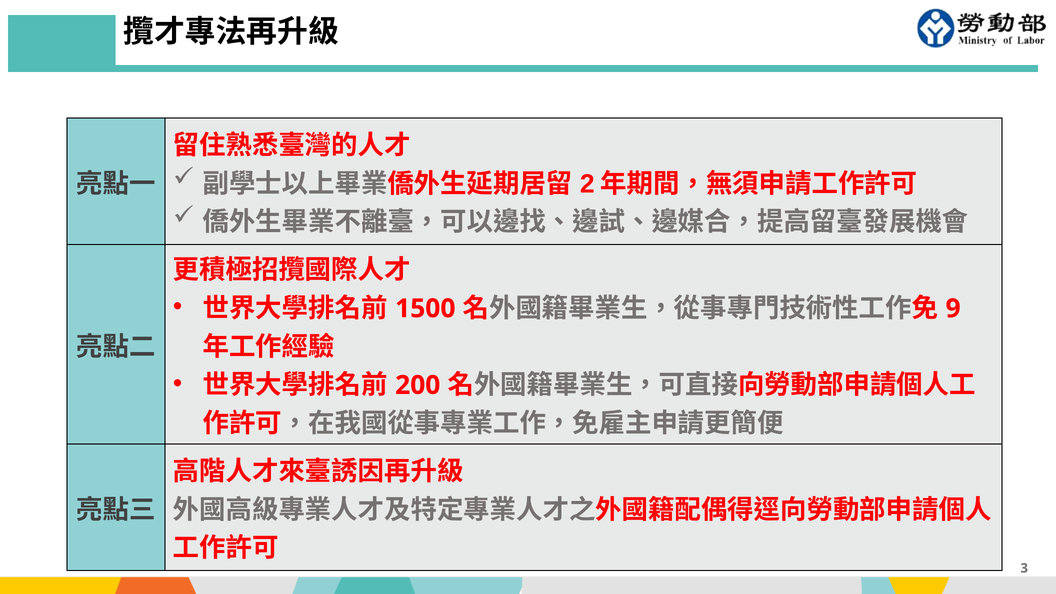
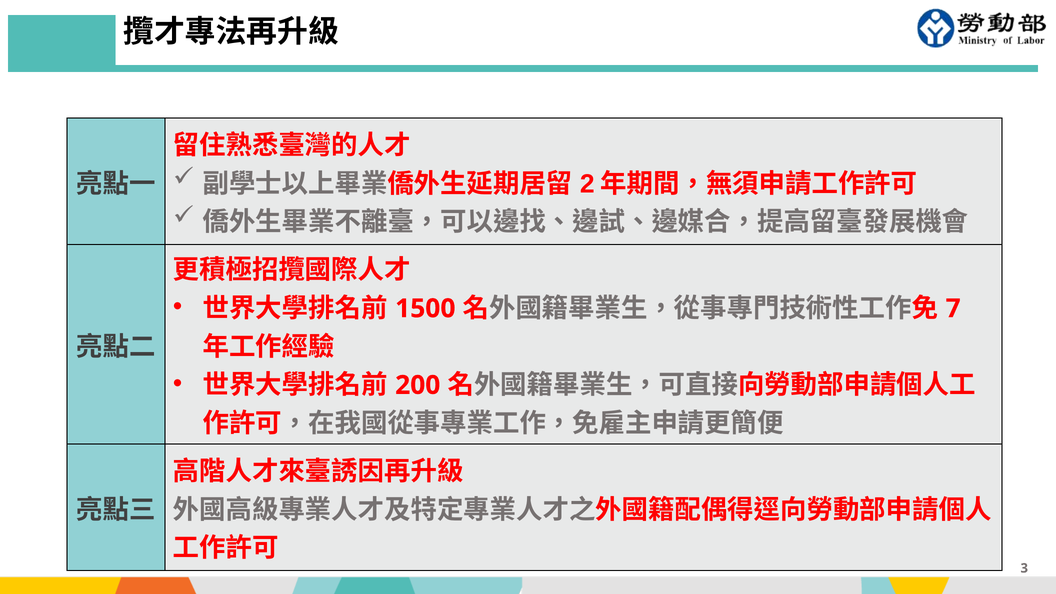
9: 9 -> 7
